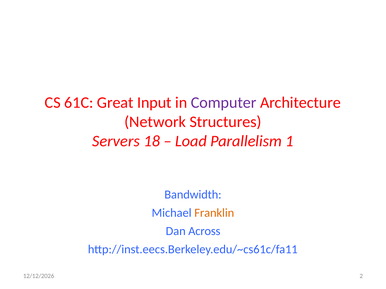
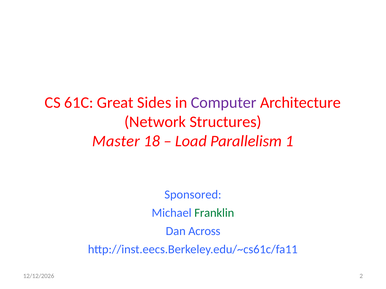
Input: Input -> Sides
Servers: Servers -> Master
Bandwidth: Bandwidth -> Sponsored
Franklin colour: orange -> green
